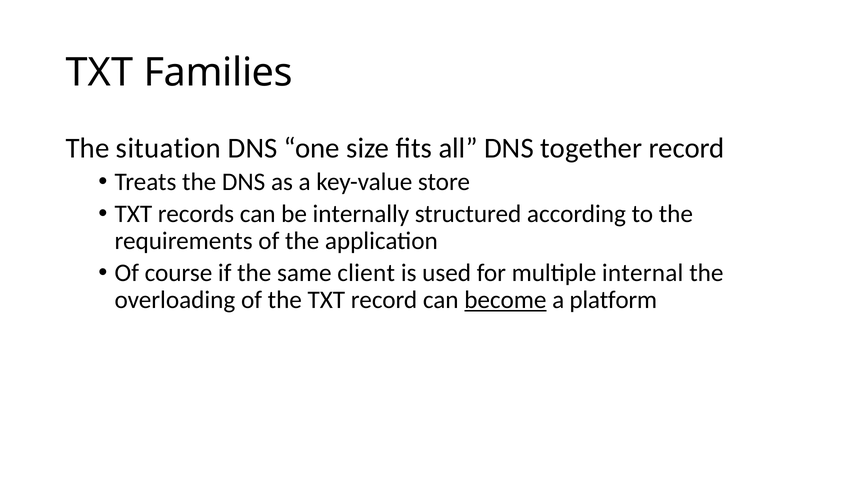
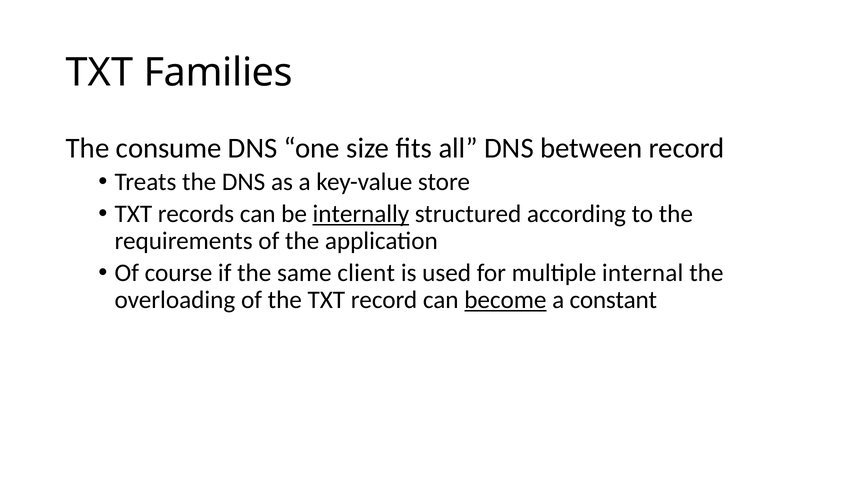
situation: situation -> consume
together: together -> between
internally underline: none -> present
platform: platform -> constant
